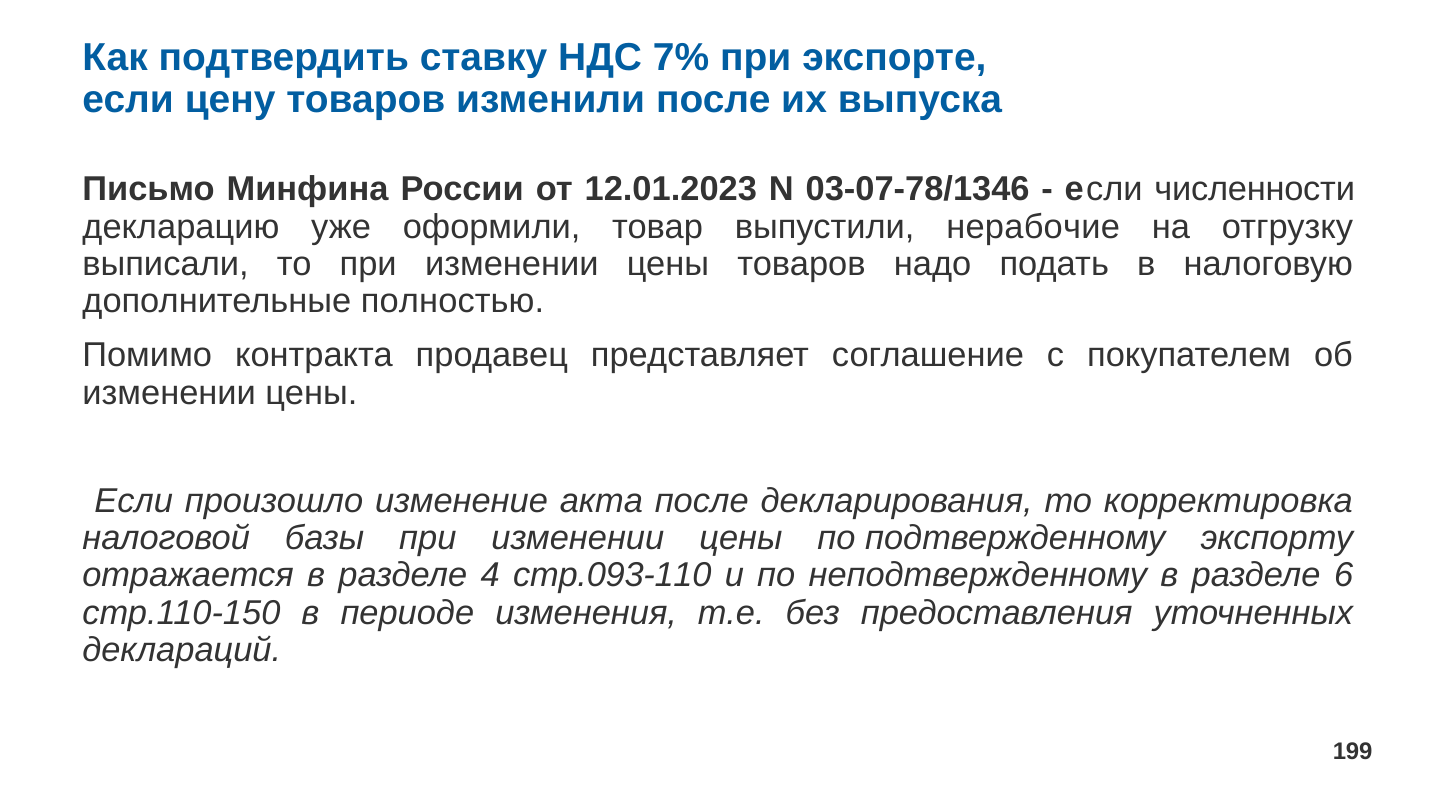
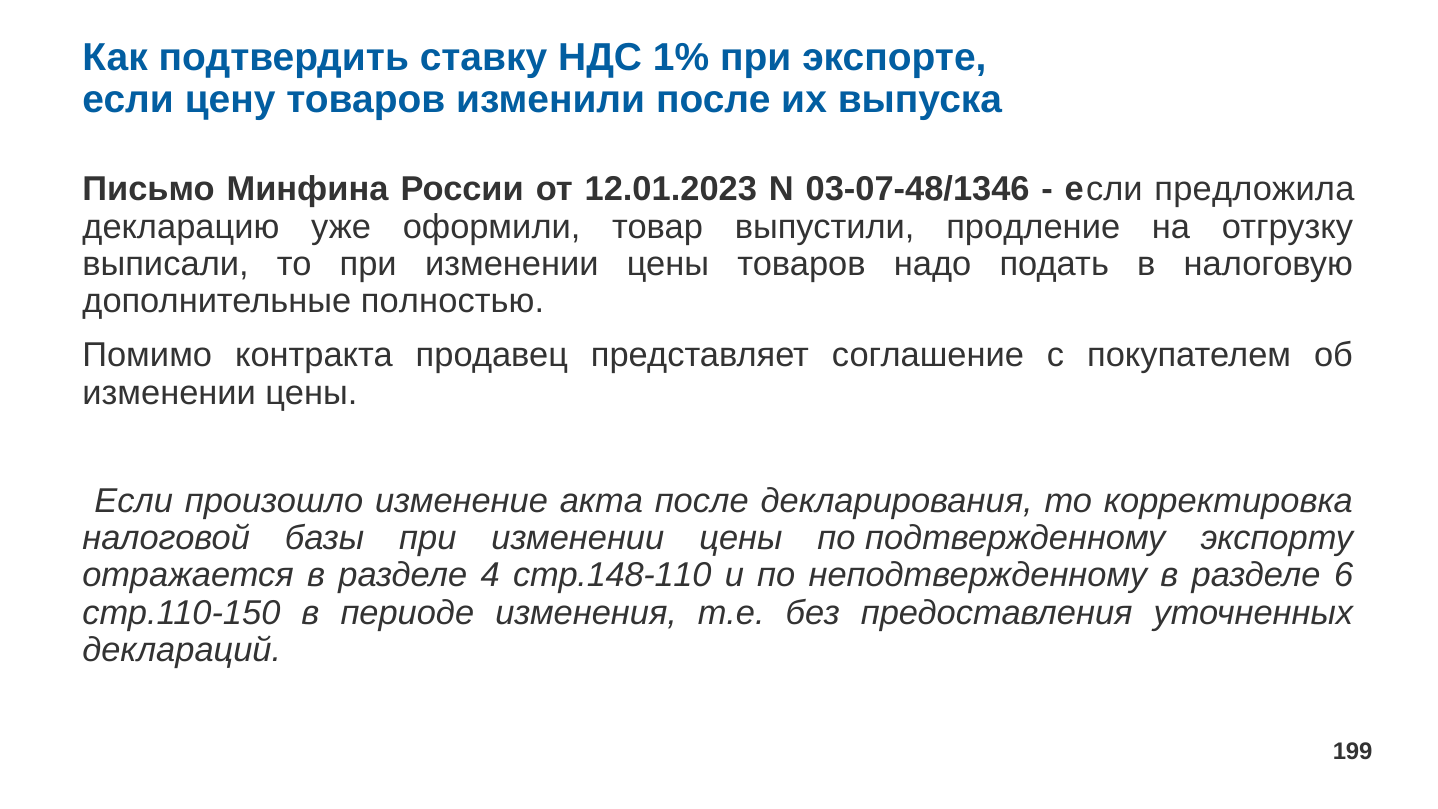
7%: 7% -> 1%
03-07-78/1346: 03-07-78/1346 -> 03-07-48/1346
численности: численности -> предложила
нерабочие: нерабочие -> продление
стр.093-110: стр.093-110 -> стр.148-110
